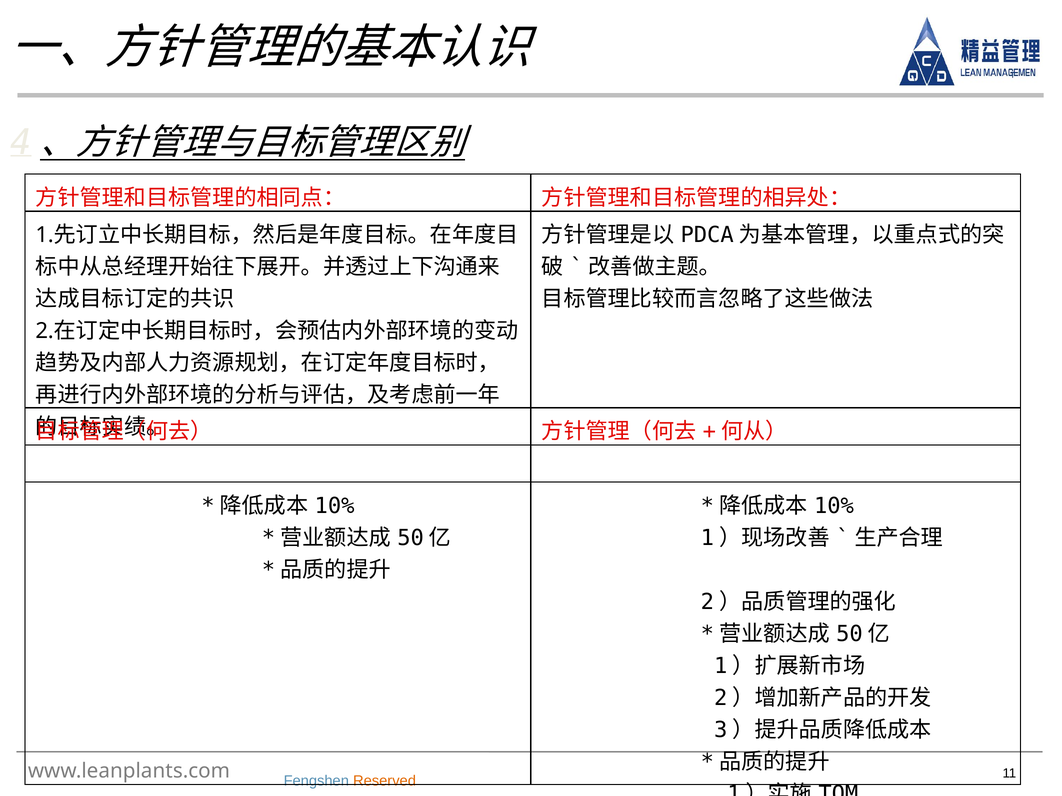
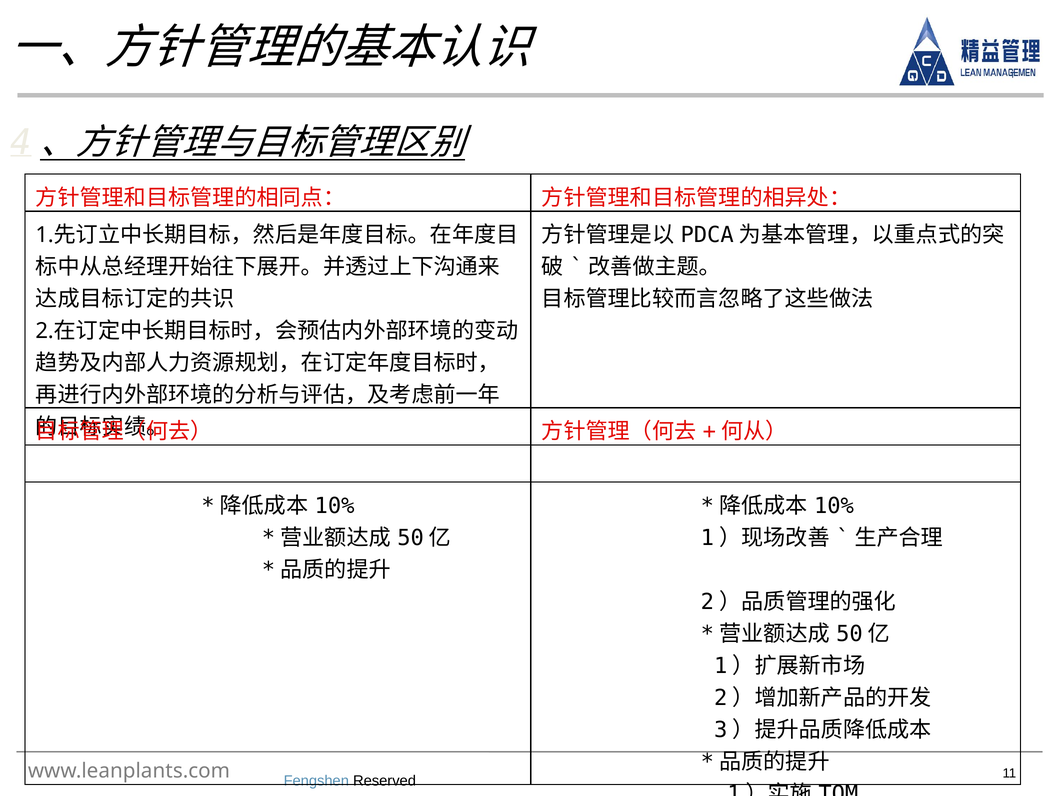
Reserved colour: orange -> black
